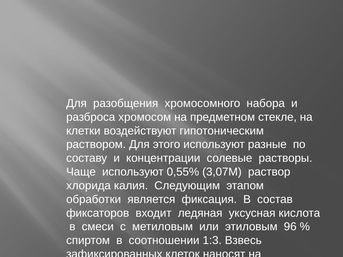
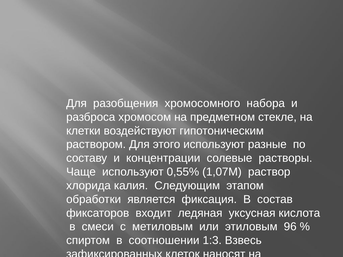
3,07М: 3,07М -> 1,07М
